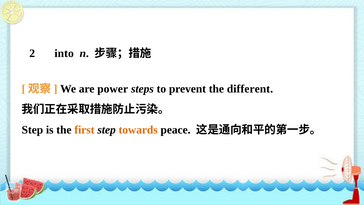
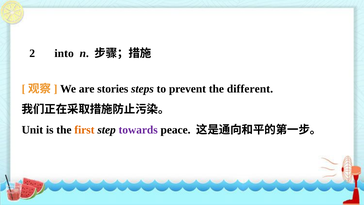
power: power -> stories
Step at (32, 130): Step -> Unit
towards colour: orange -> purple
